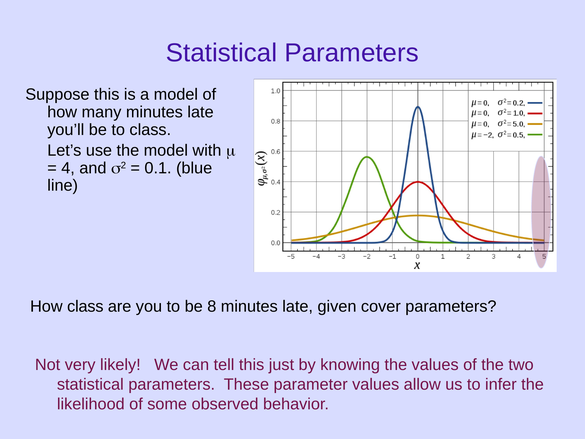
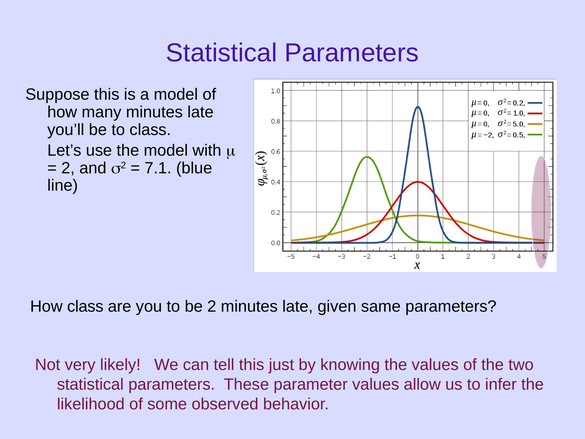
4 at (68, 168): 4 -> 2
0.1: 0.1 -> 7.1
be 8: 8 -> 2
cover: cover -> same
